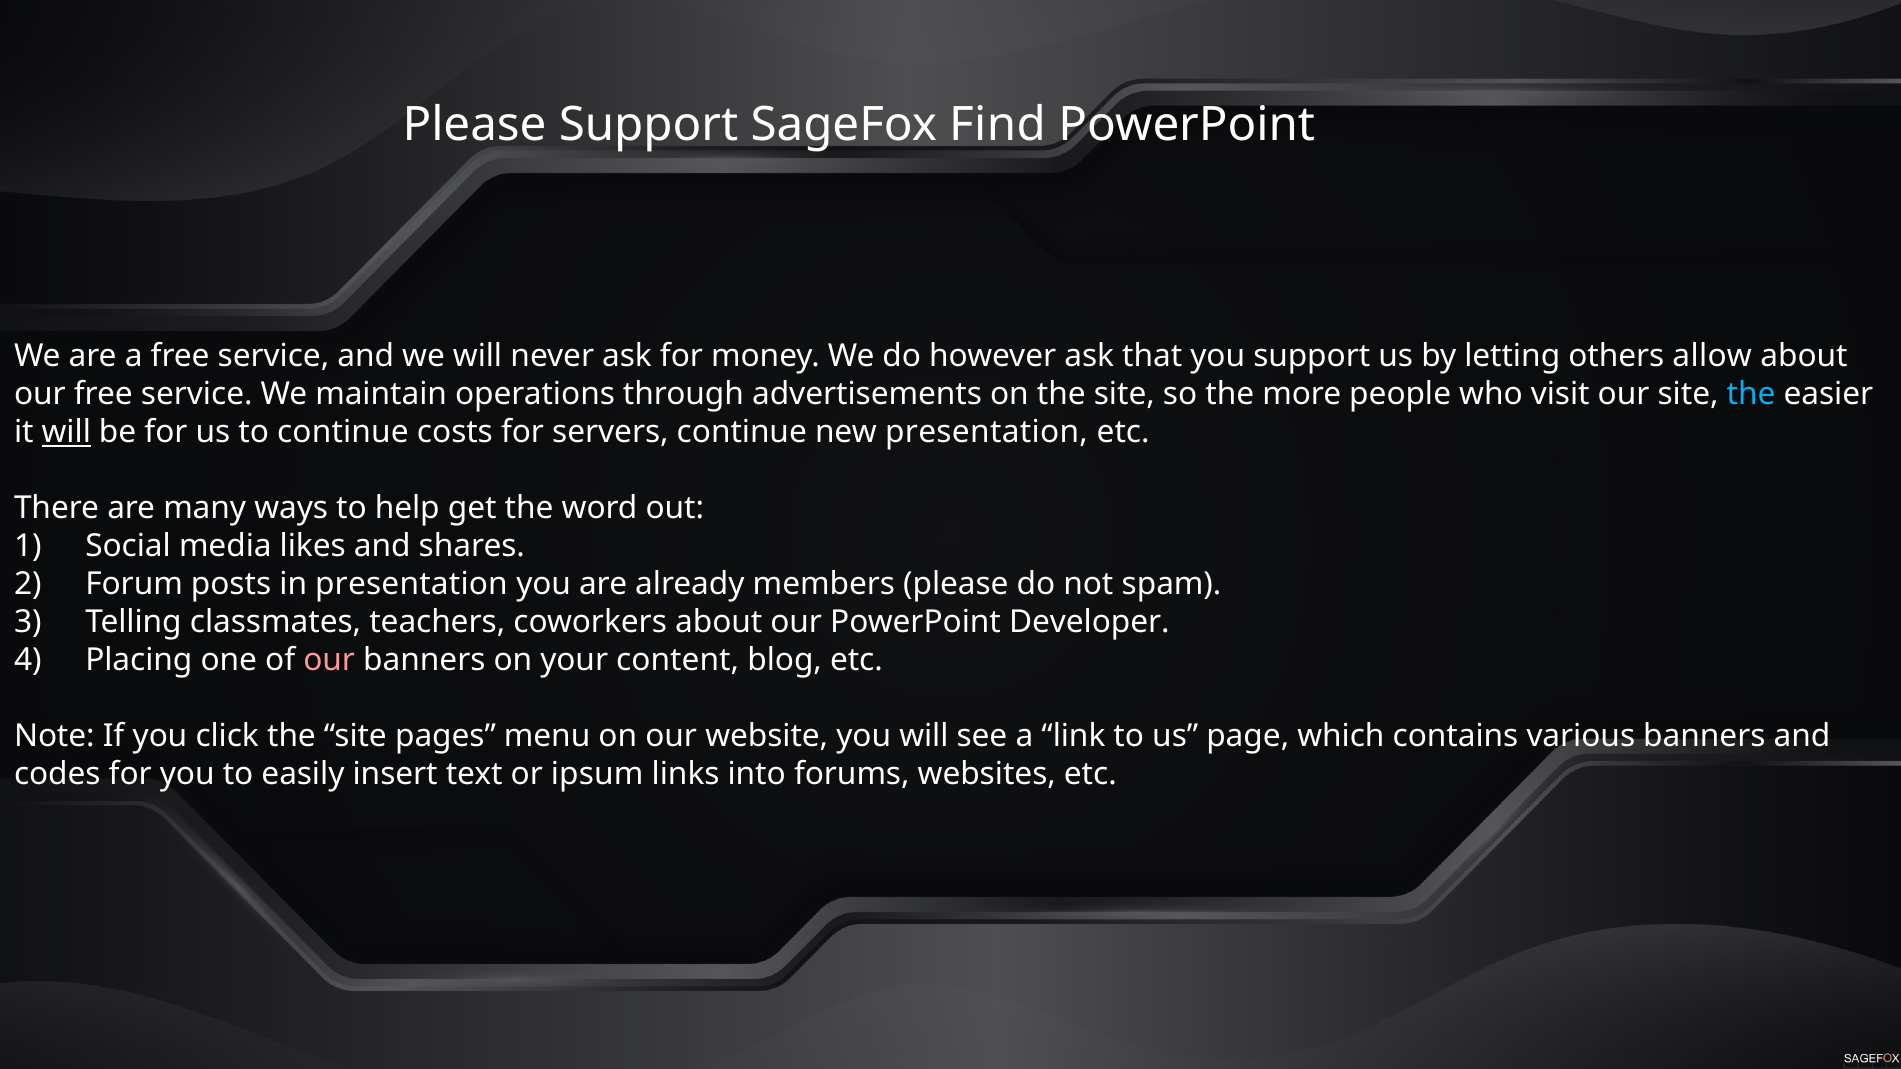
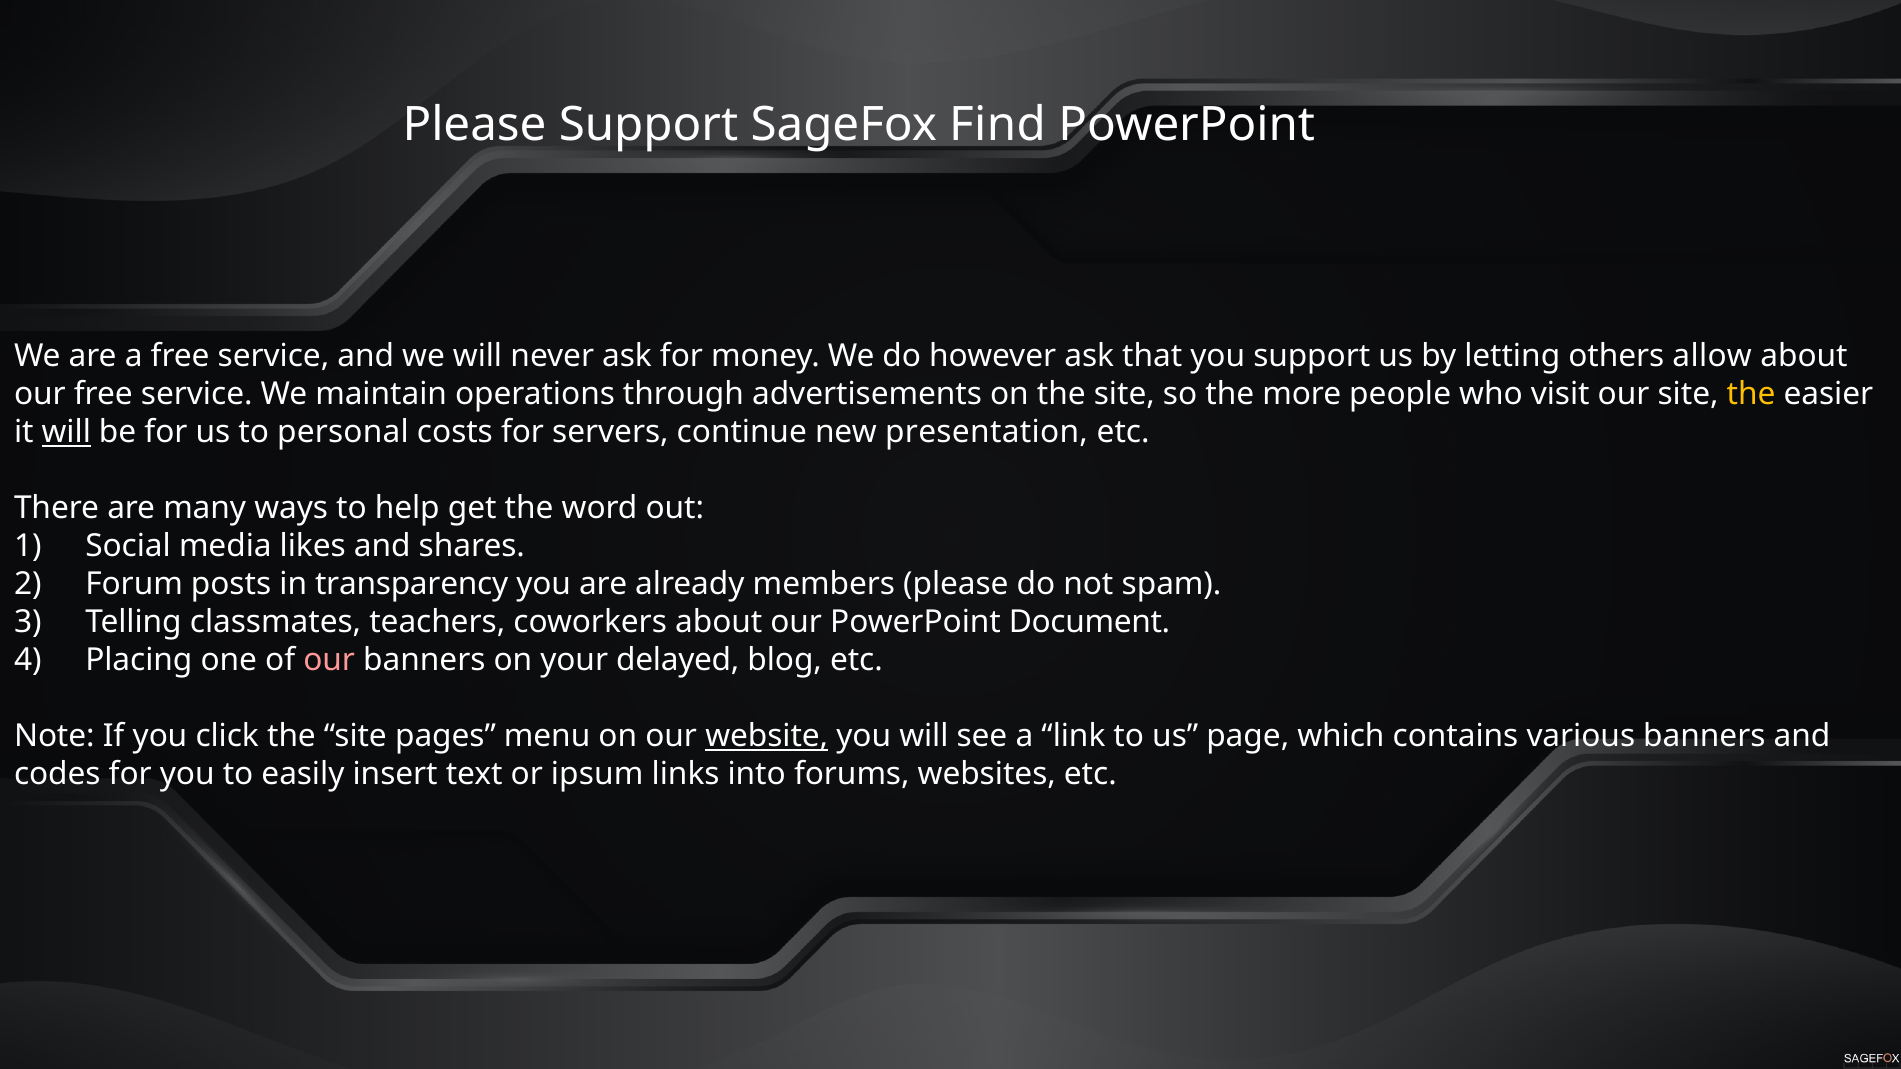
the at (1751, 394) colour: light blue -> yellow
to continue: continue -> personal
in presentation: presentation -> transparency
Developer: Developer -> Document
content: content -> delayed
website underline: none -> present
